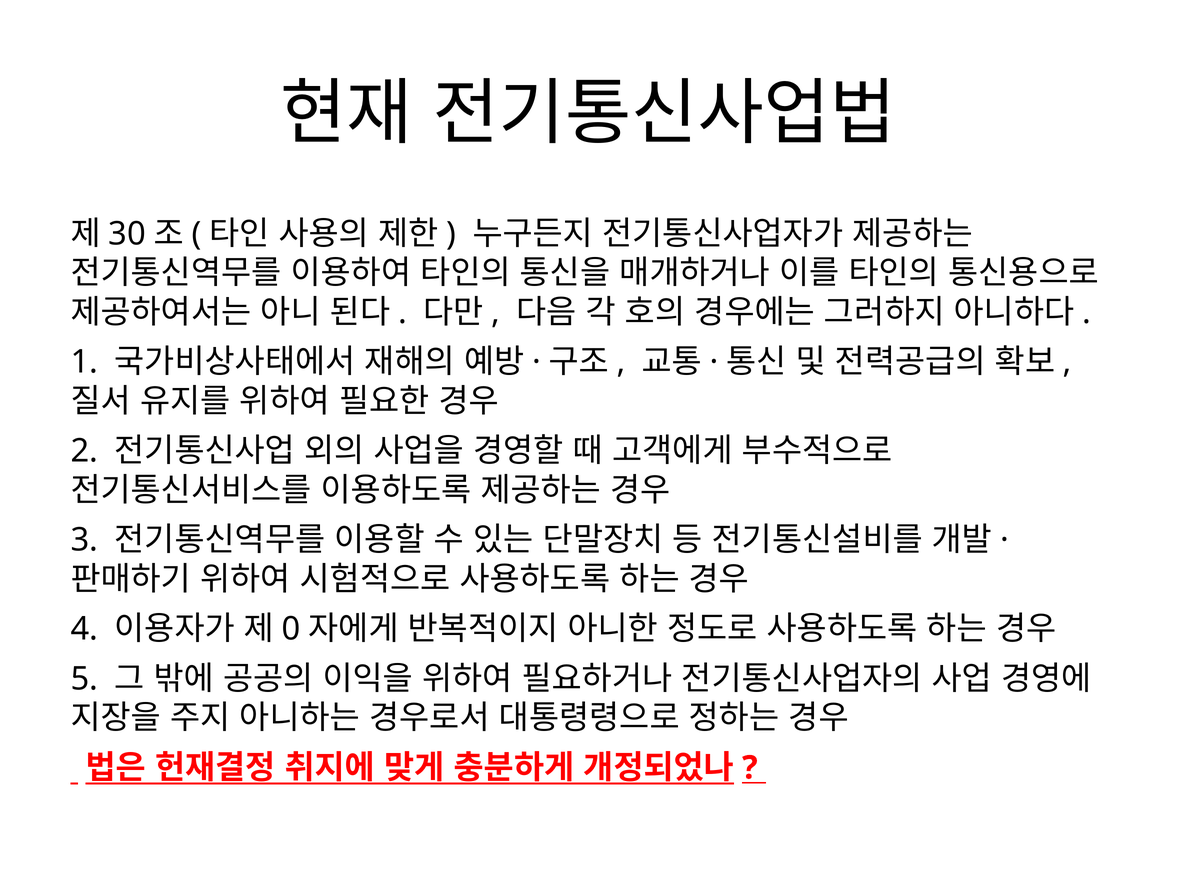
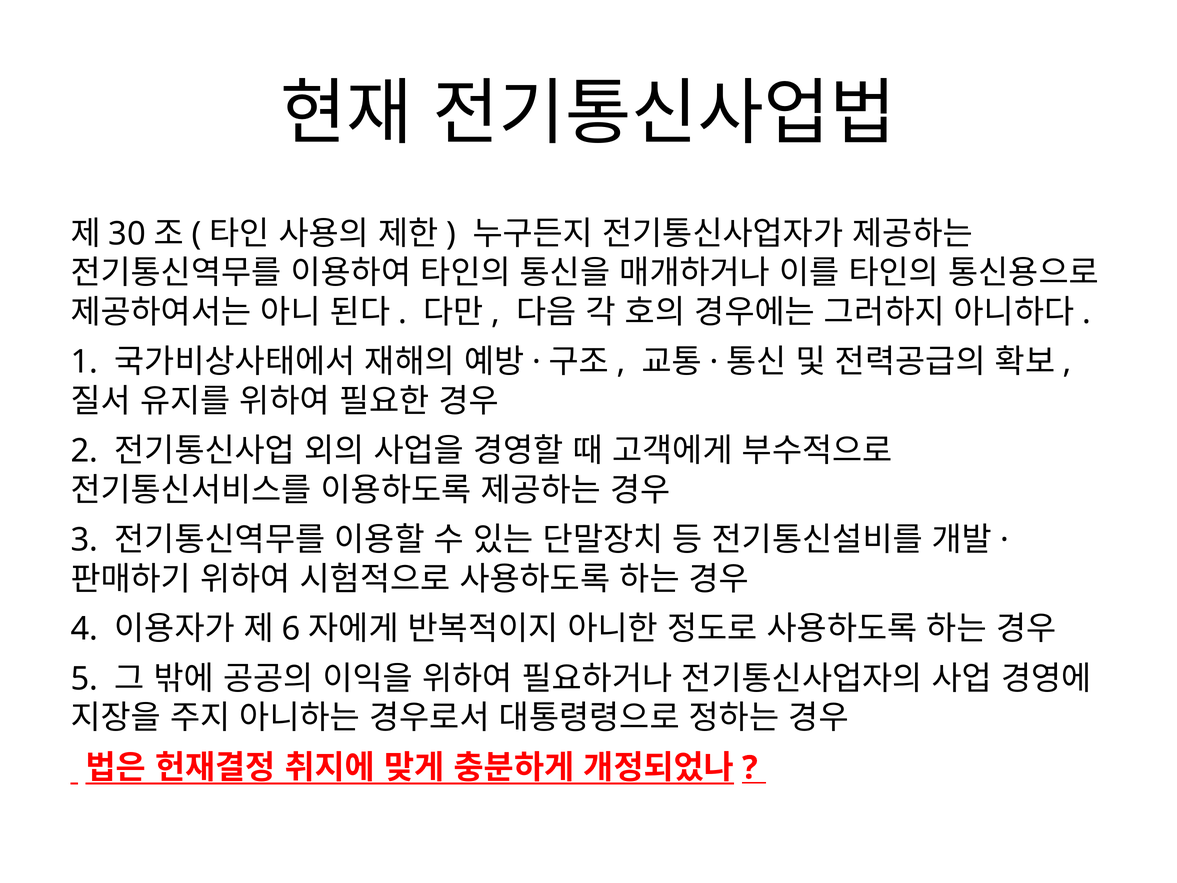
0: 0 -> 6
